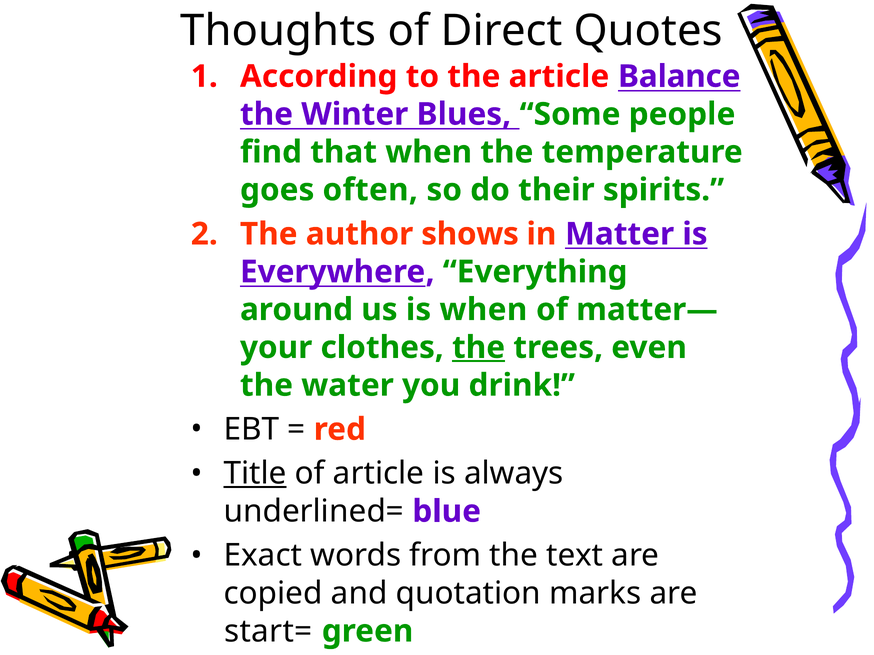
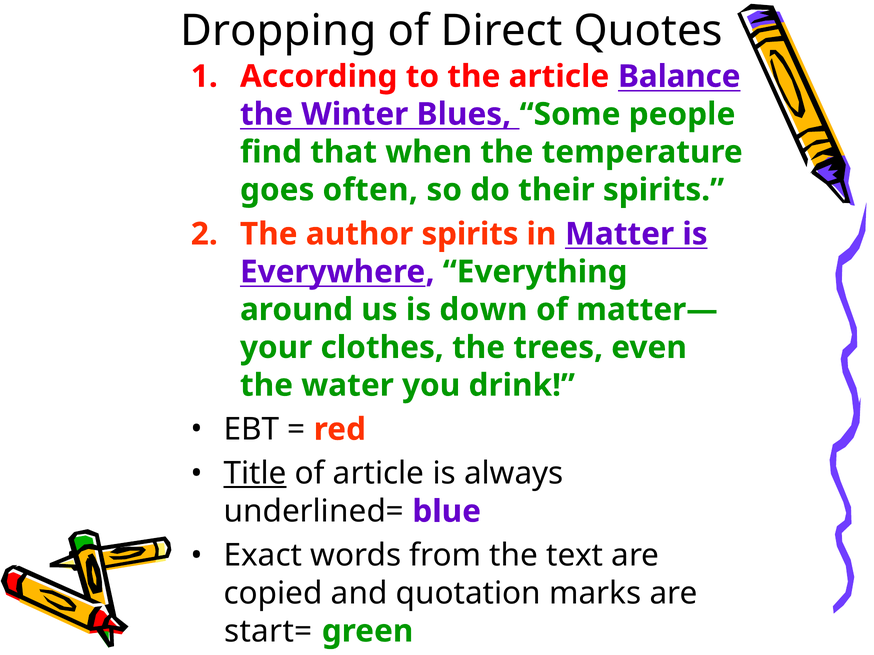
Thoughts: Thoughts -> Dropping
author shows: shows -> spirits
is when: when -> down
the at (479, 348) underline: present -> none
